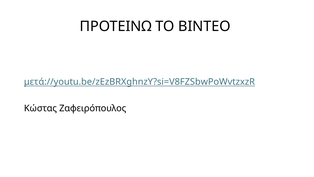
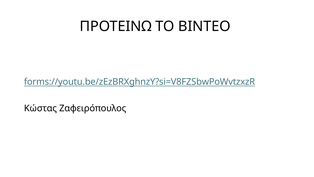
μετά://youtu.be/zEzBRXghnzY?si=V8FZSbwPoWvtzxzR: μετά://youtu.be/zEzBRXghnzY?si=V8FZSbwPoWvtzxzR -> forms://youtu.be/zEzBRXghnzY?si=V8FZSbwPoWvtzxzR
